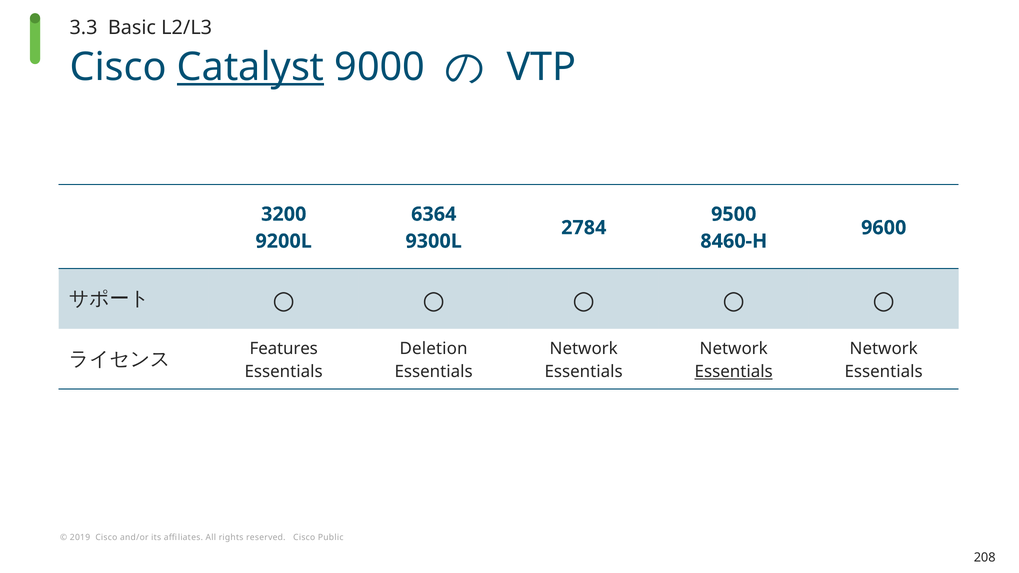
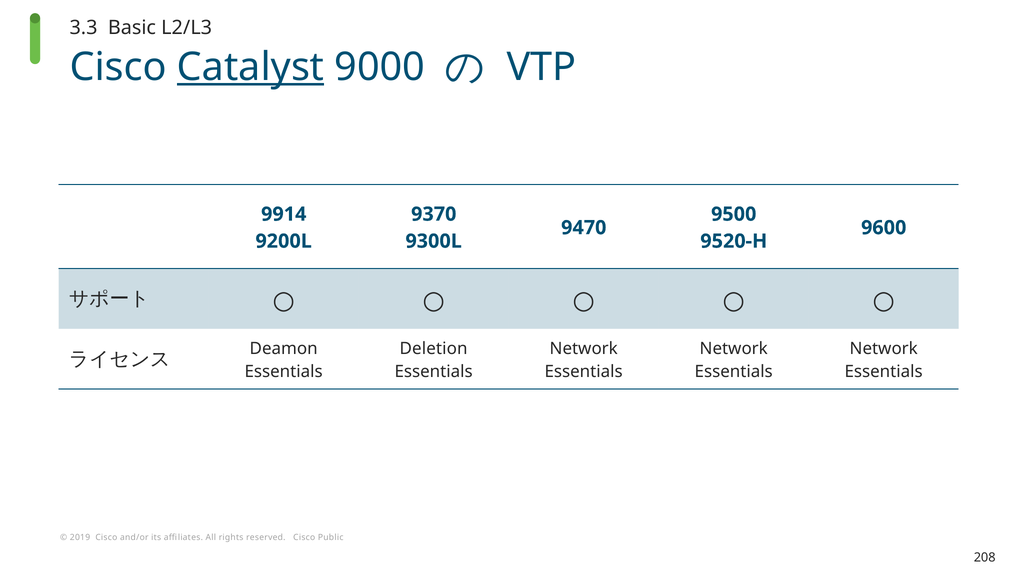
3200: 3200 -> 9914
6364: 6364 -> 9370
2784: 2784 -> 9470
8460-H: 8460-H -> 9520-H
Features: Features -> Deamon
Essentials at (734, 372) underline: present -> none
